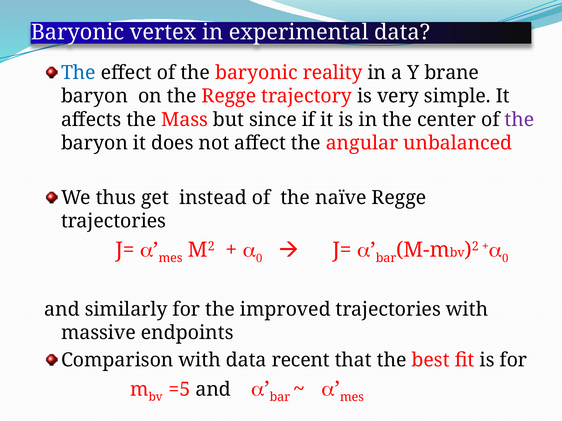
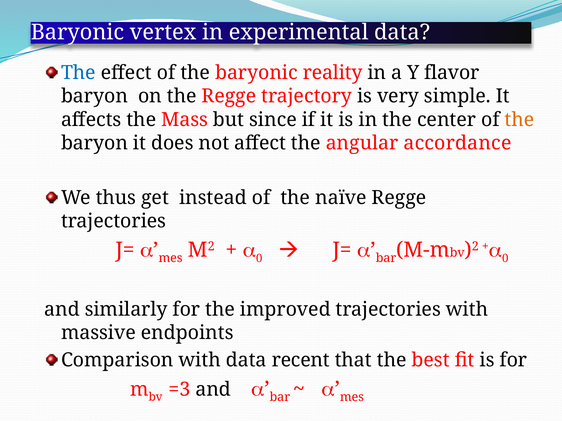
brane: brane -> flavor
the at (519, 120) colour: purple -> orange
unbalanced: unbalanced -> accordance
=5: =5 -> =3
